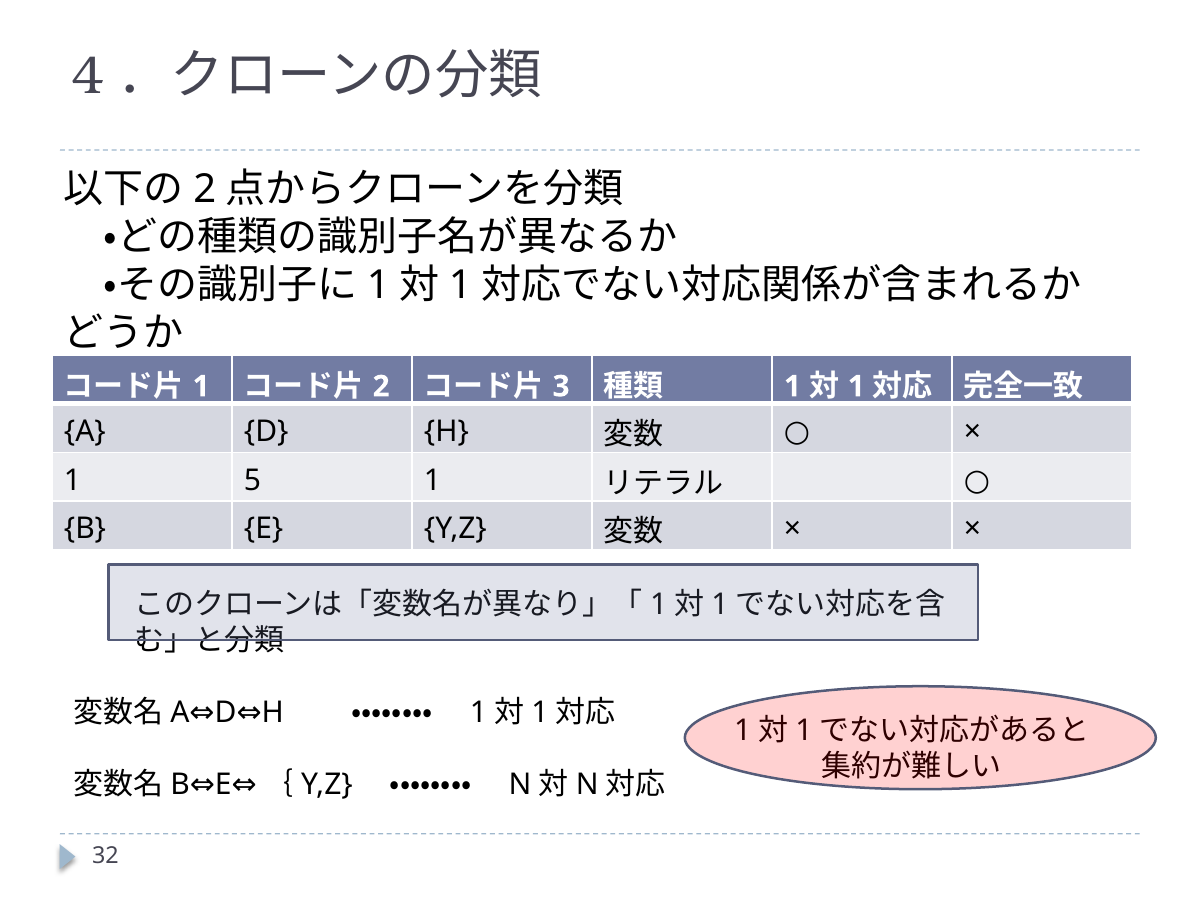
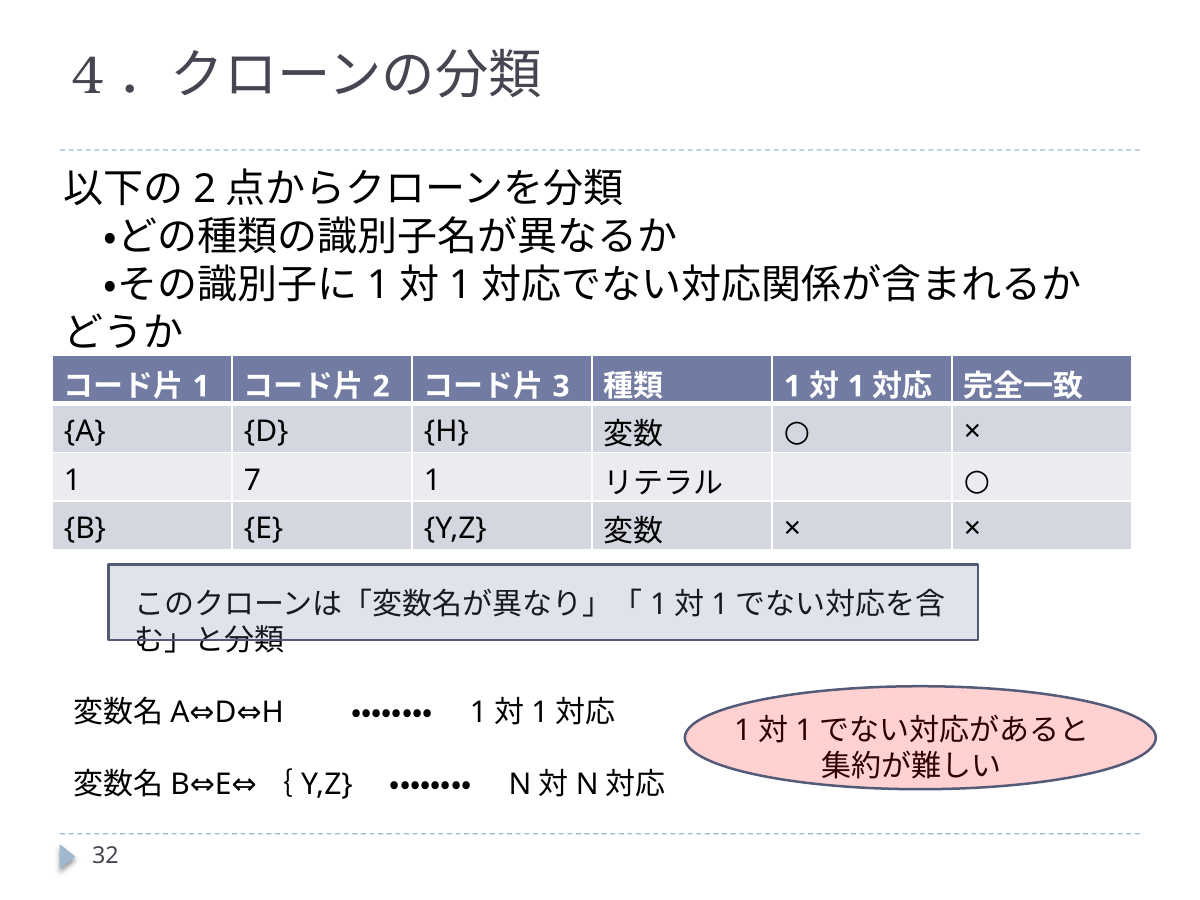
5: 5 -> 7
